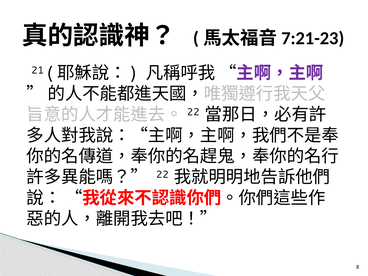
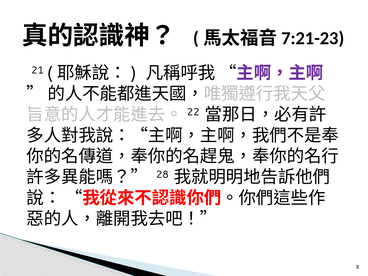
22: 22 -> 28
